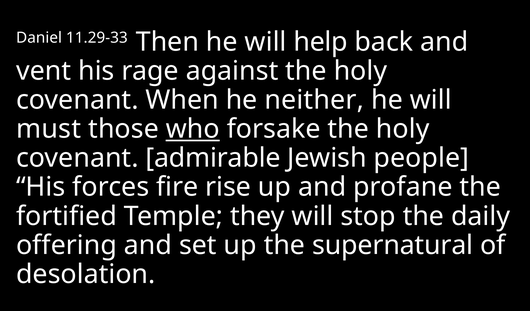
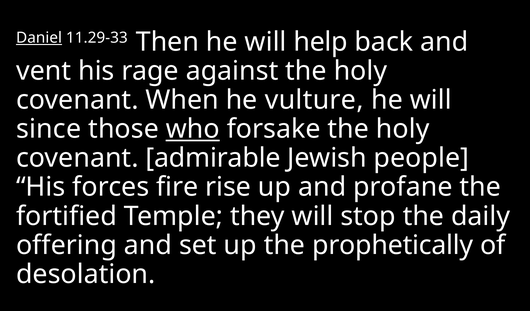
Daniel underline: none -> present
neither: neither -> vulture
must: must -> since
supernatural: supernatural -> prophetically
